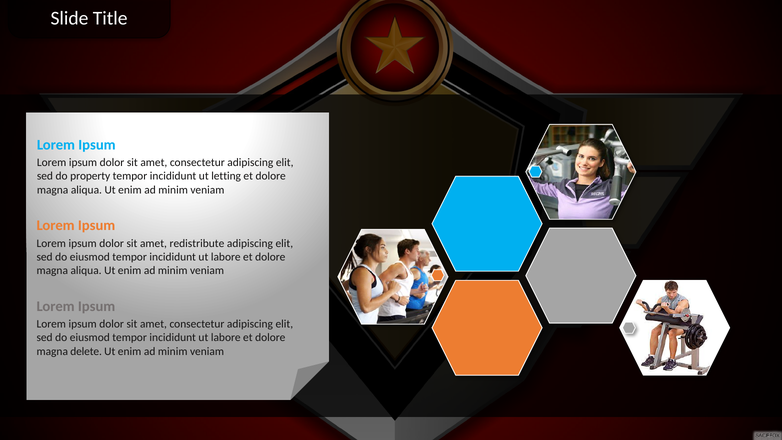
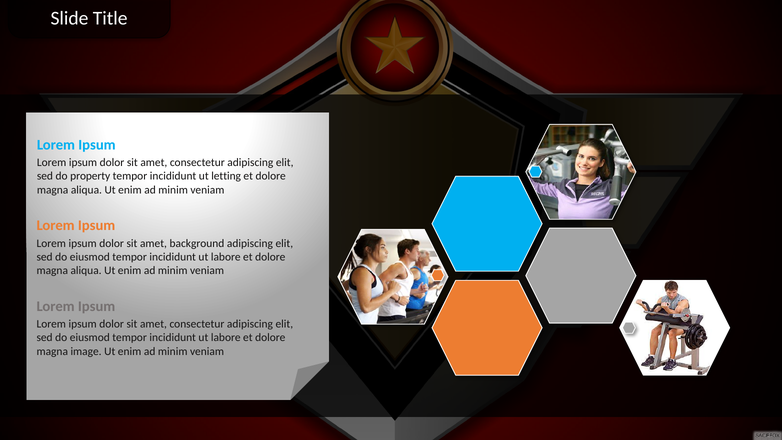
redistribute: redistribute -> background
delete: delete -> image
